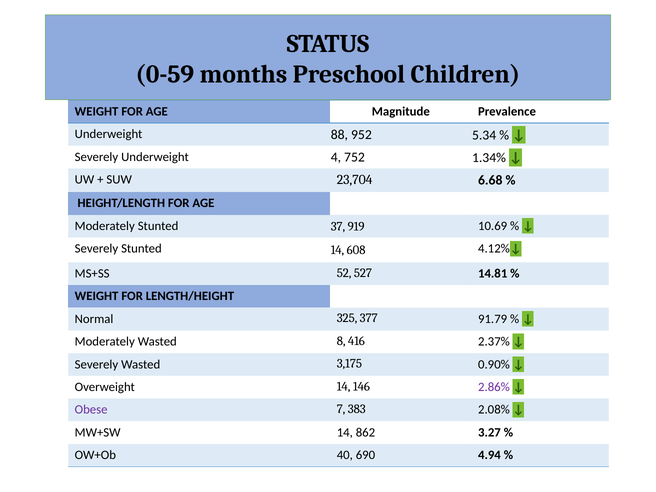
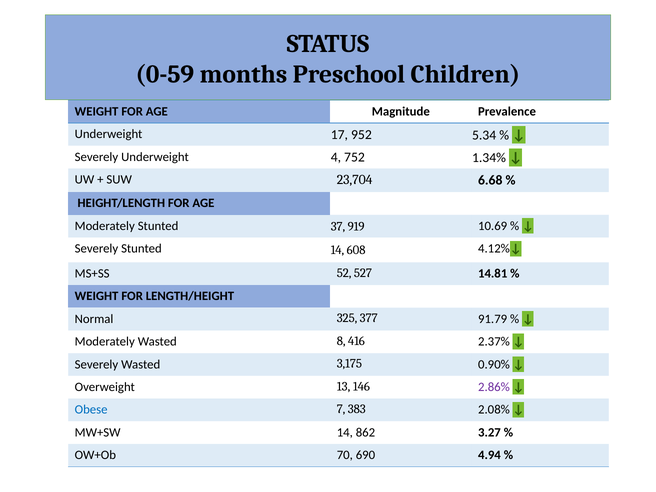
88: 88 -> 17
Overweight 14: 14 -> 13
Obese colour: purple -> blue
40: 40 -> 70
